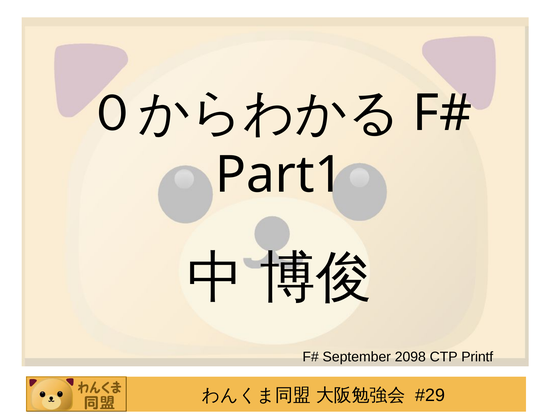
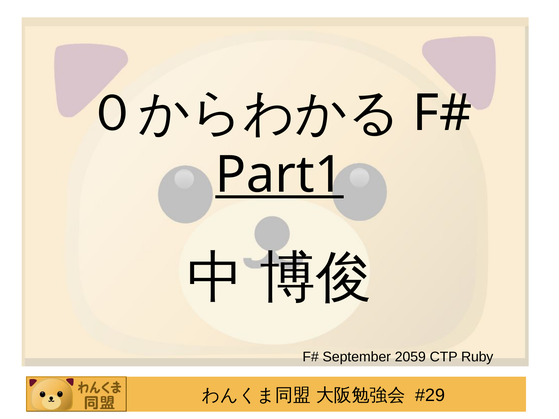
Part1 underline: none -> present
2098: 2098 -> 2059
Printf: Printf -> Ruby
